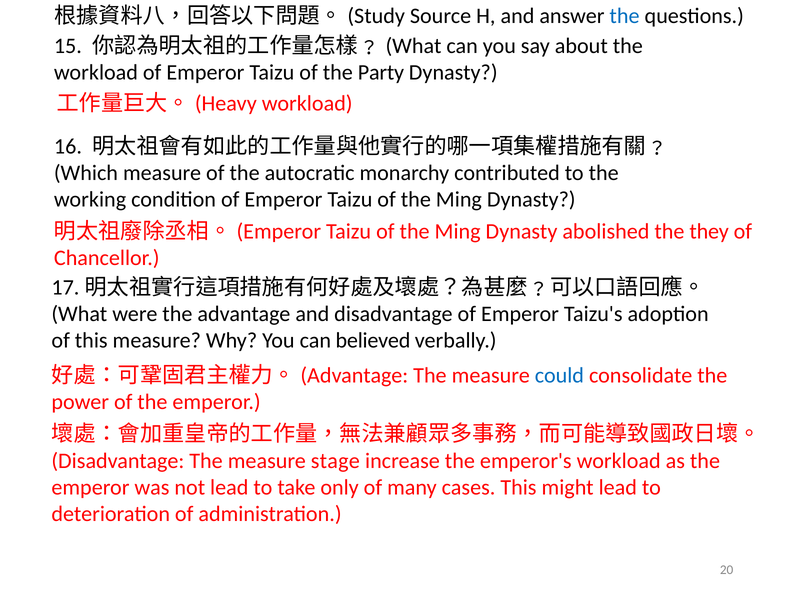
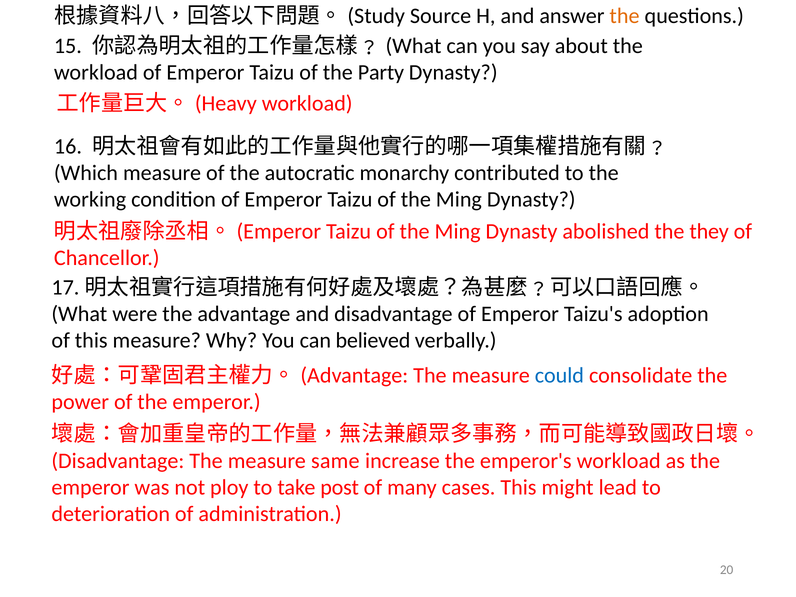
the at (625, 16) colour: blue -> orange
stage: stage -> same
not lead: lead -> ploy
only: only -> post
